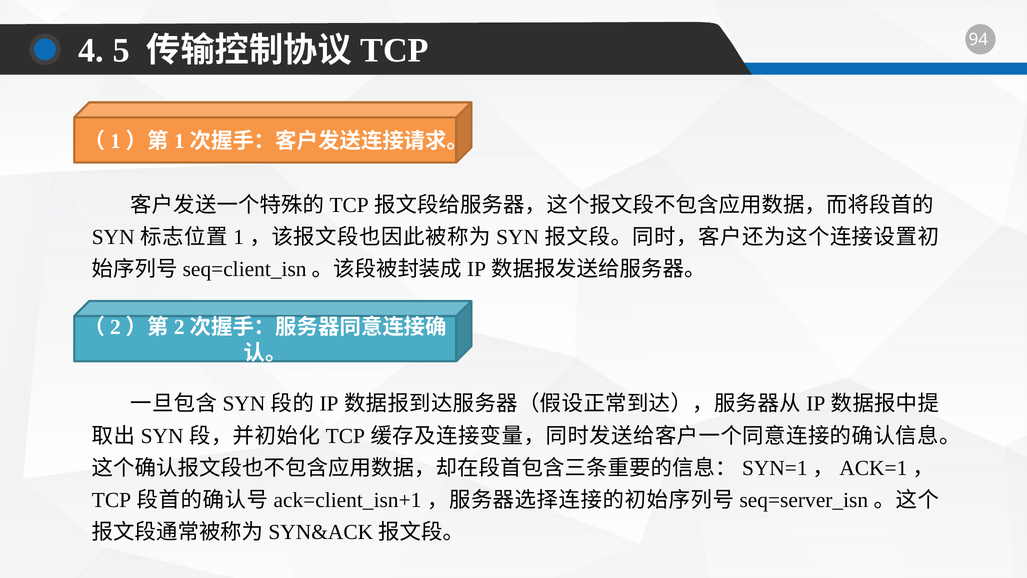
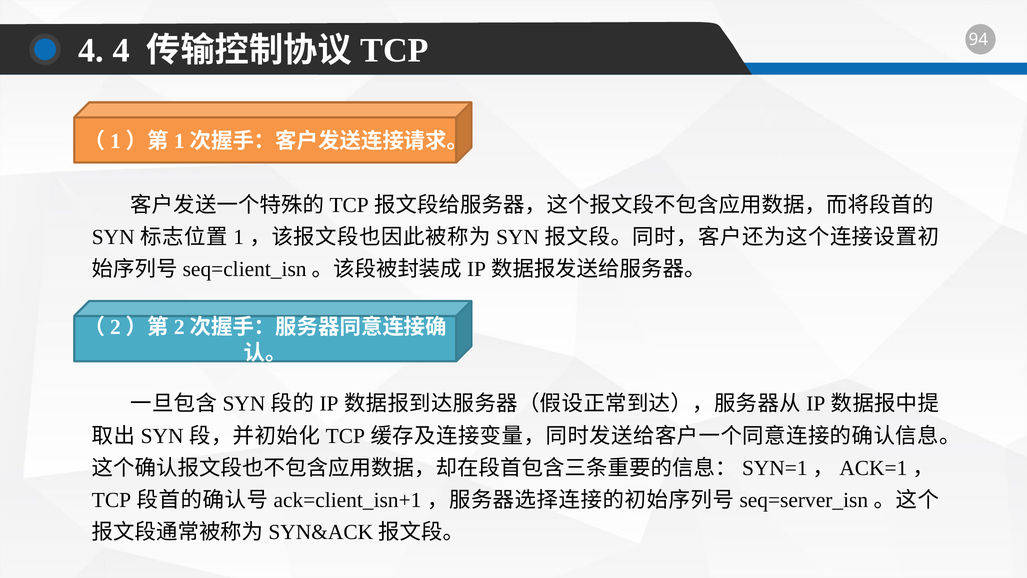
4 5: 5 -> 4
